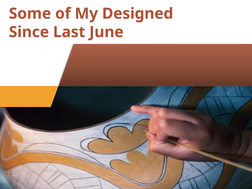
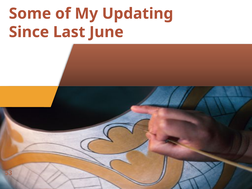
Designed: Designed -> Updating
